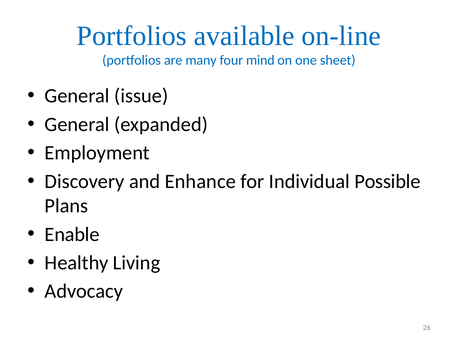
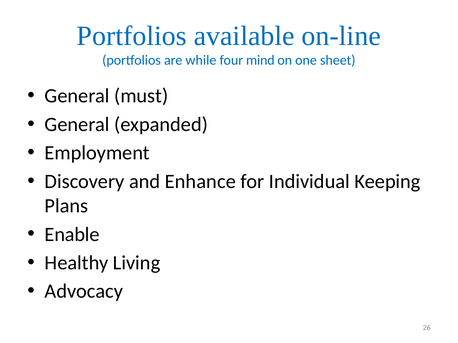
many: many -> while
issue: issue -> must
Possible: Possible -> Keeping
